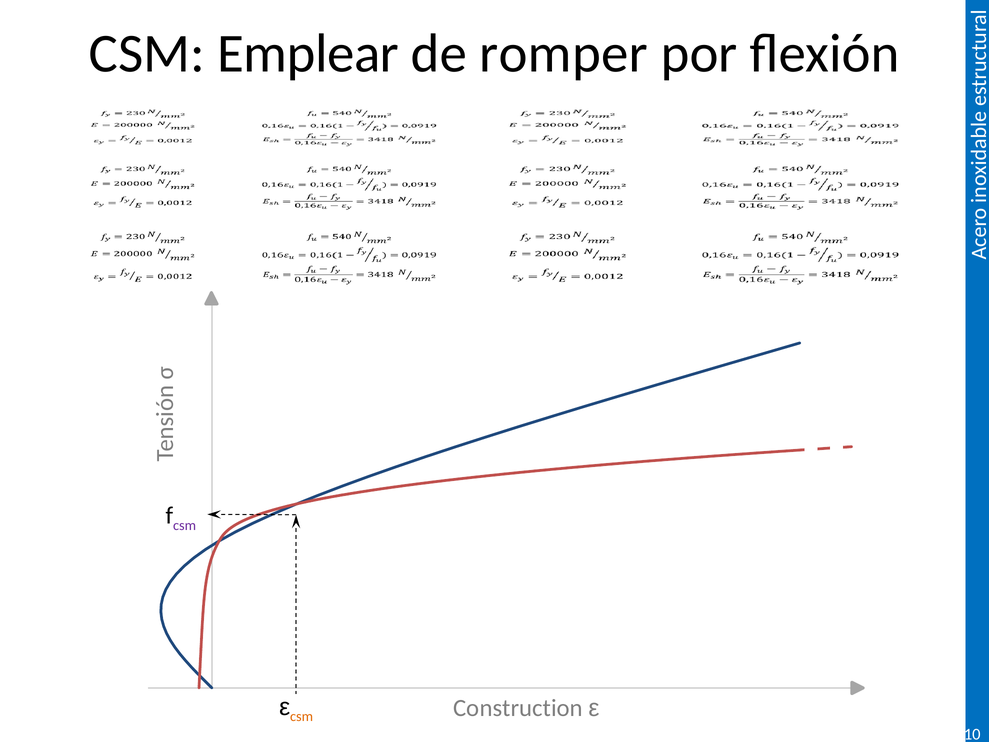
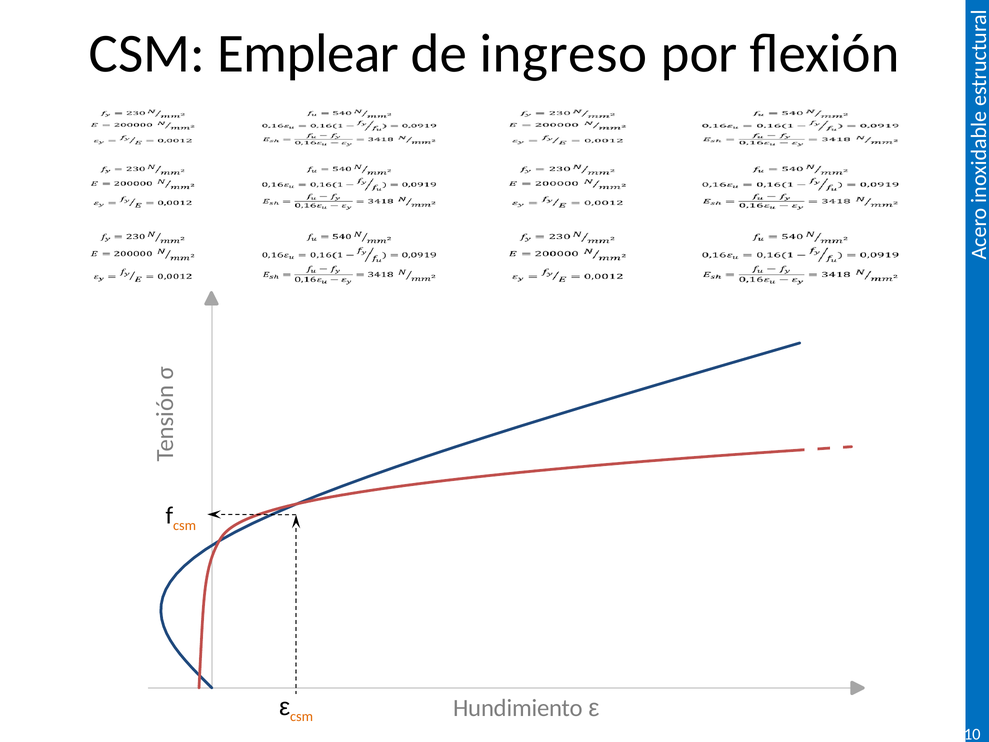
romper: romper -> ingreso
csm at (185, 525) colour: purple -> orange
Construction: Construction -> Hundimiento
